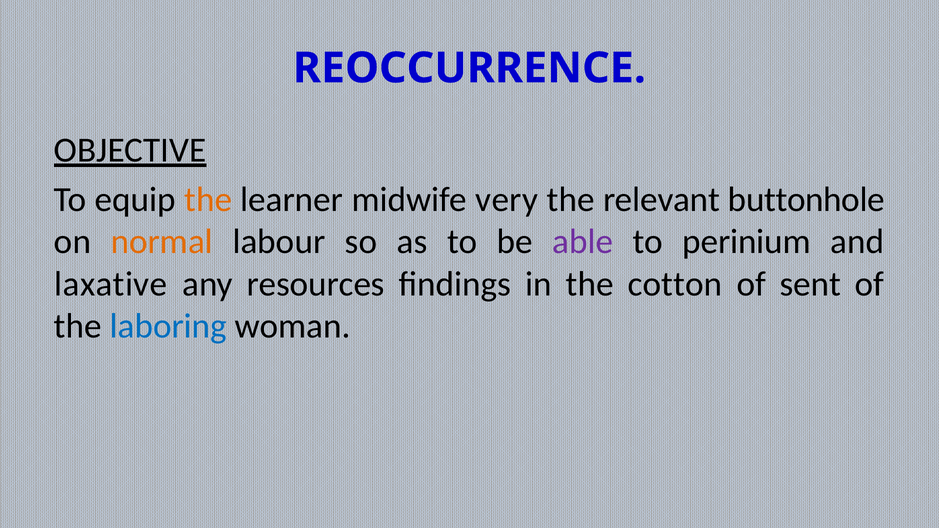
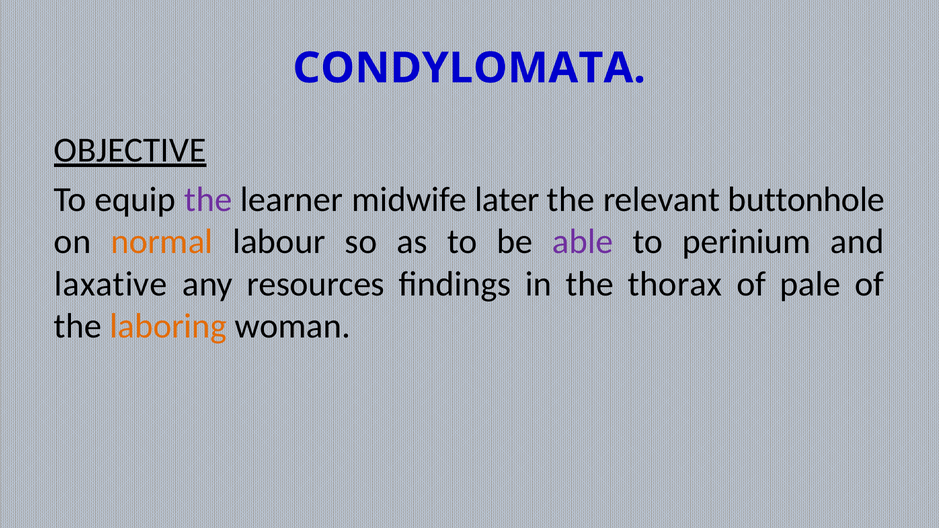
REOCCURRENCE: REOCCURRENCE -> CONDYLOMATA
the at (208, 200) colour: orange -> purple
very: very -> later
cotton: cotton -> thorax
sent: sent -> pale
laboring colour: blue -> orange
